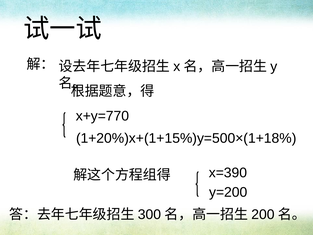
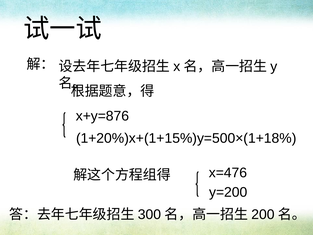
x+y=770: x+y=770 -> x+y=876
x=390: x=390 -> x=476
